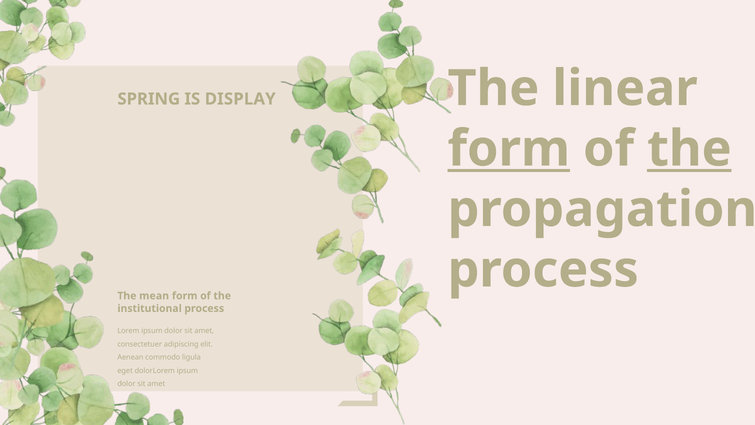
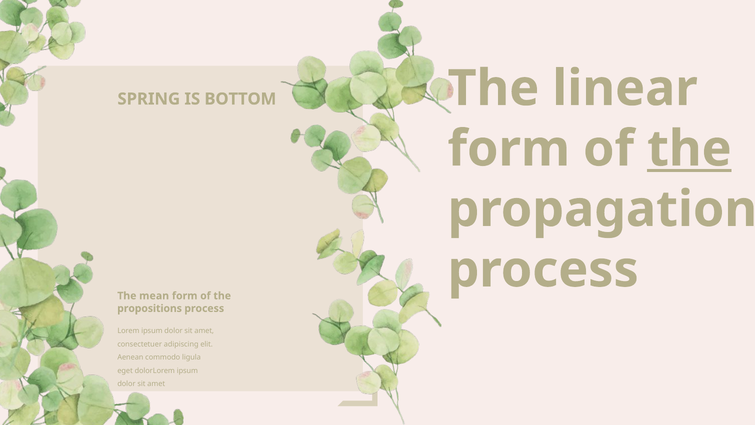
DISPLAY: DISPLAY -> BOTTOM
form at (509, 149) underline: present -> none
institutional: institutional -> propositions
